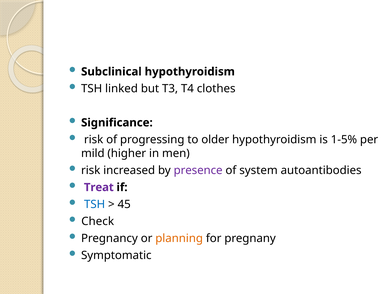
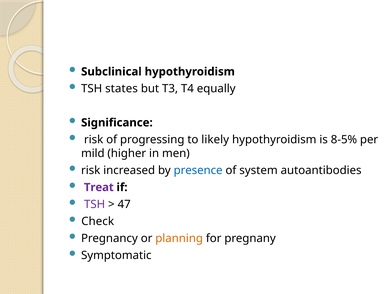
linked: linked -> states
clothes: clothes -> equally
older: older -> likely
1-5%: 1-5% -> 8-5%
presence colour: purple -> blue
TSH at (95, 204) colour: blue -> purple
45: 45 -> 47
